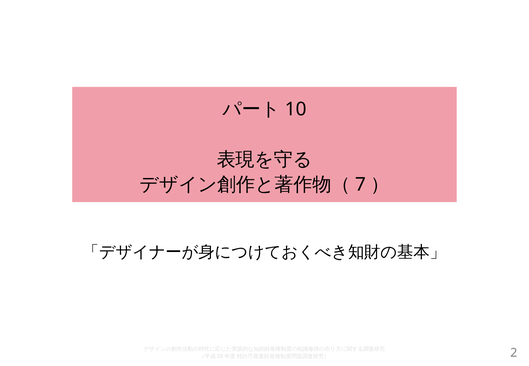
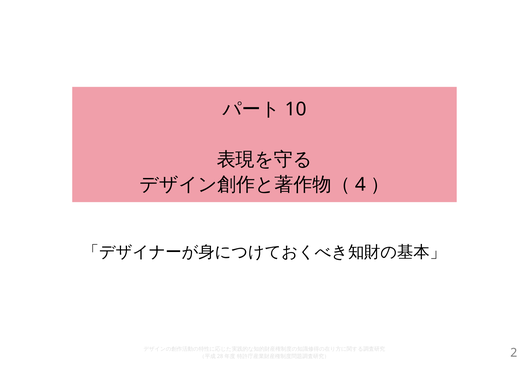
7: 7 -> 4
